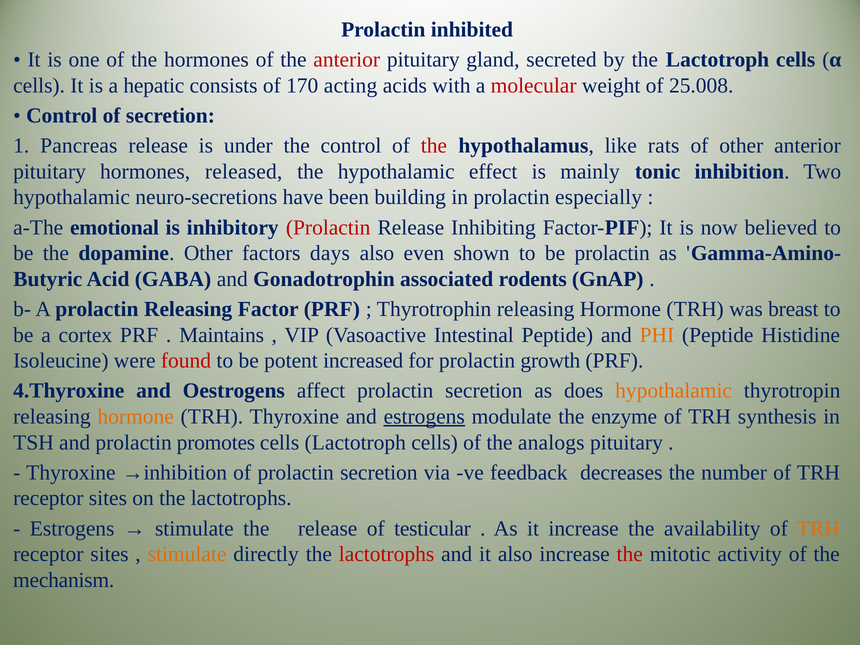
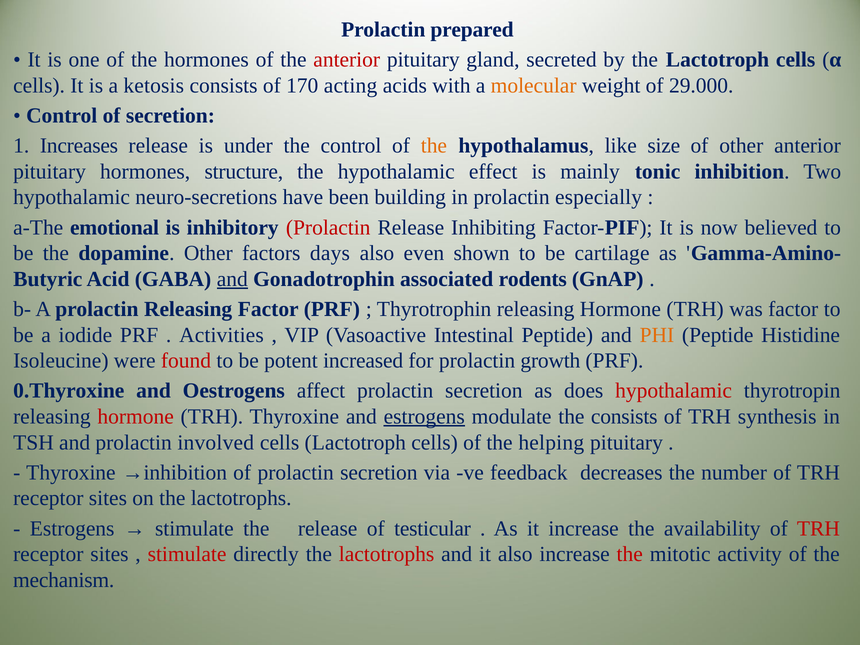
inhibited: inhibited -> prepared
hepatic: hepatic -> ketosis
molecular colour: red -> orange
25.008: 25.008 -> 29.000
Pancreas: Pancreas -> Increases
the at (434, 146) colour: red -> orange
rats: rats -> size
released: released -> structure
be prolactin: prolactin -> cartilage
and at (232, 279) underline: none -> present
was breast: breast -> factor
cortex: cortex -> iodide
Maintains: Maintains -> Activities
4.Thyroxine: 4.Thyroxine -> 0.Thyroxine
hypothalamic at (674, 391) colour: orange -> red
hormone at (136, 417) colour: orange -> red
the enzyme: enzyme -> consists
promotes: promotes -> involved
analogs: analogs -> helping
TRH at (818, 528) colour: orange -> red
stimulate at (187, 554) colour: orange -> red
